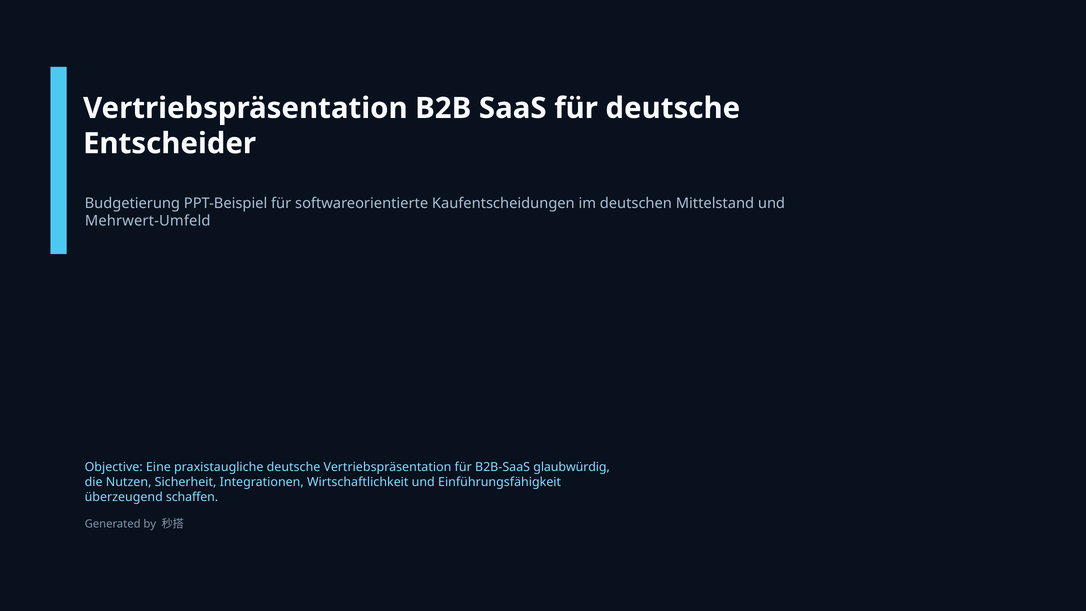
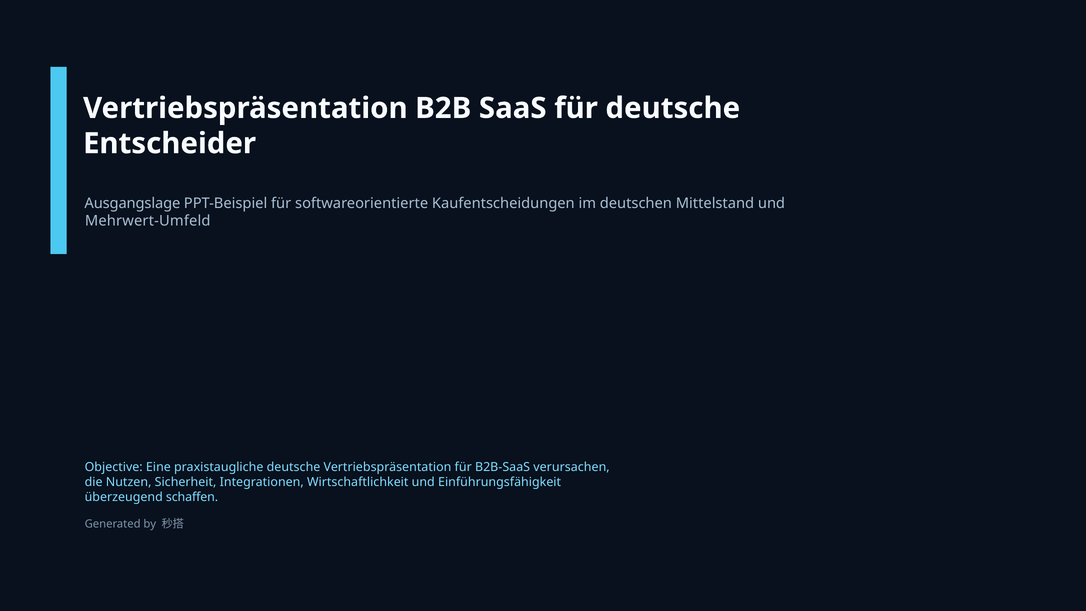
Budgetierung: Budgetierung -> Ausgangslage
glaubwürdig: glaubwürdig -> verursachen
